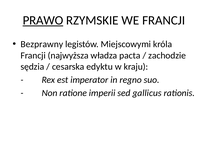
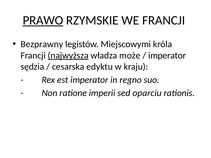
najwyższa underline: none -> present
pacta: pacta -> może
zachodzie at (167, 56): zachodzie -> imperator
gallicus: gallicus -> oparciu
